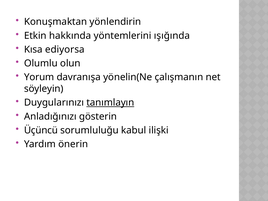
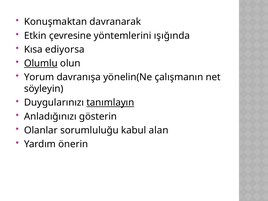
yönlendirin: yönlendirin -> davranarak
hakkında: hakkında -> çevresine
Olumlu underline: none -> present
Üçüncü: Üçüncü -> Olanlar
ilişki: ilişki -> alan
